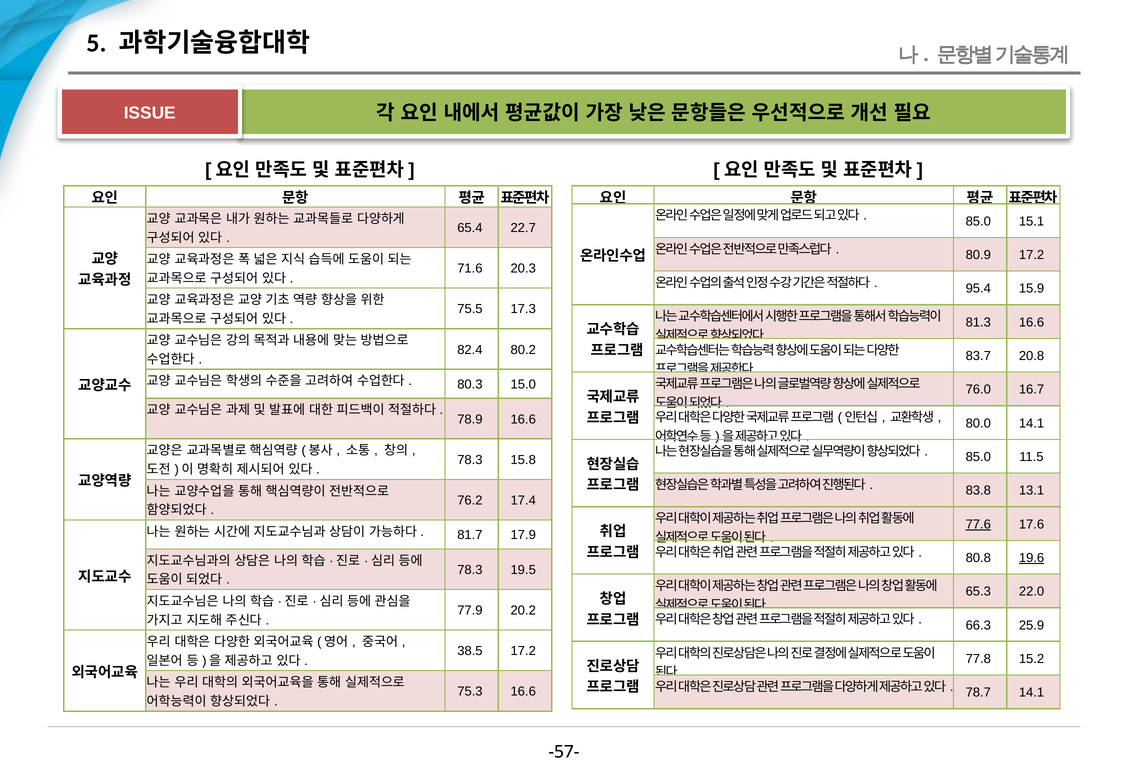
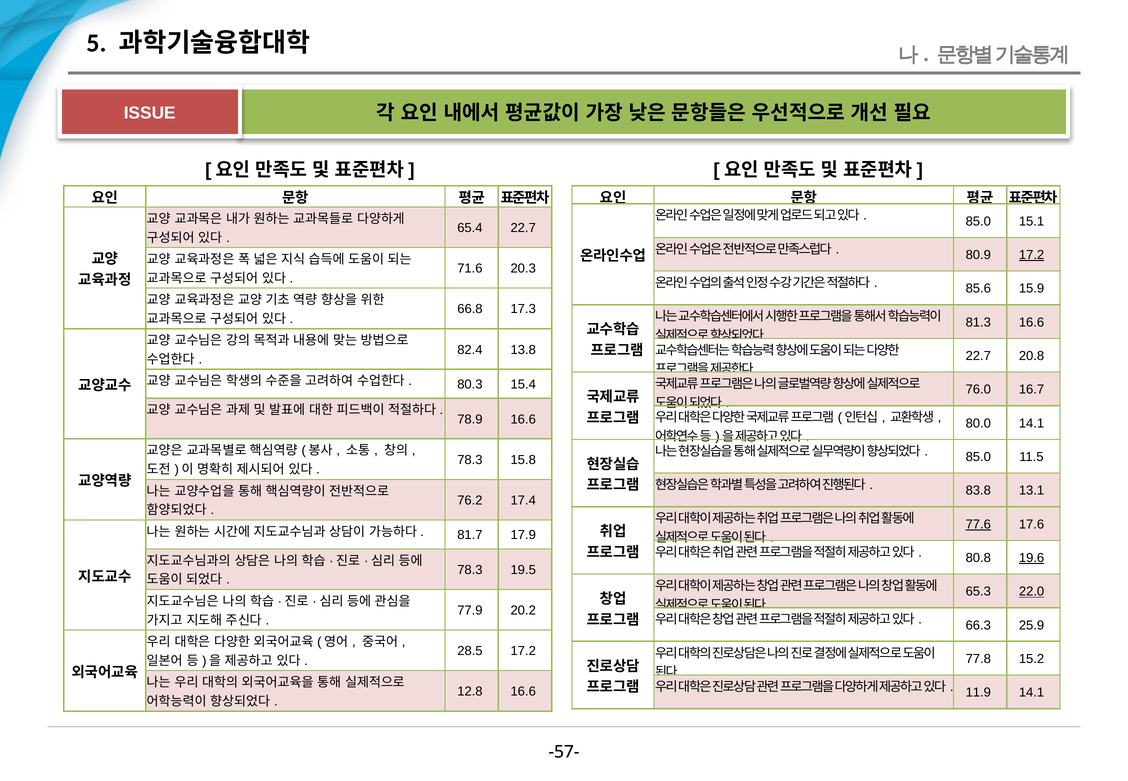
17.2 at (1032, 255) underline: none -> present
95.4: 95.4 -> 85.6
75.5: 75.5 -> 66.8
80.2: 80.2 -> 13.8
83.7 at (978, 356): 83.7 -> 22.7
15.0: 15.0 -> 15.4
22.0 underline: none -> present
38.5: 38.5 -> 28.5
78.7: 78.7 -> 11.9
75.3: 75.3 -> 12.8
